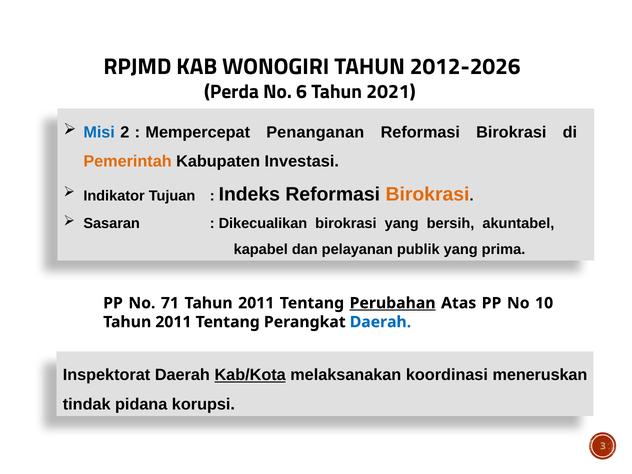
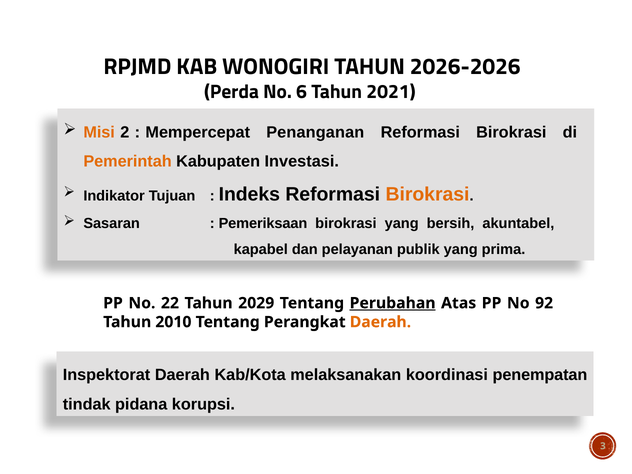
2012-2026: 2012-2026 -> 2026-2026
Misi colour: blue -> orange
Dikecualikan: Dikecualikan -> Pemeriksaan
71: 71 -> 22
2011 at (256, 303): 2011 -> 2029
10: 10 -> 92
2011 at (173, 322): 2011 -> 2010
Daerah at (380, 322) colour: blue -> orange
Kab/Kota underline: present -> none
meneruskan: meneruskan -> penempatan
